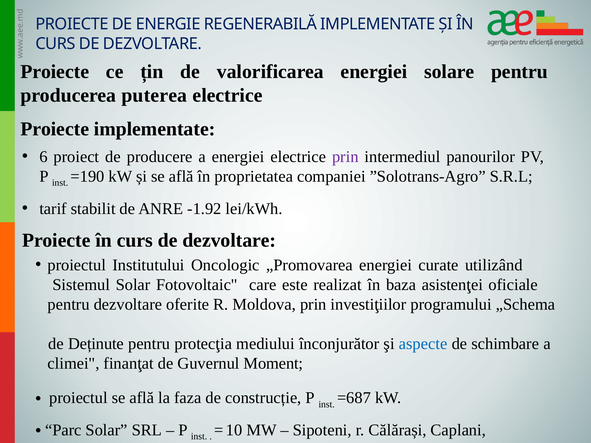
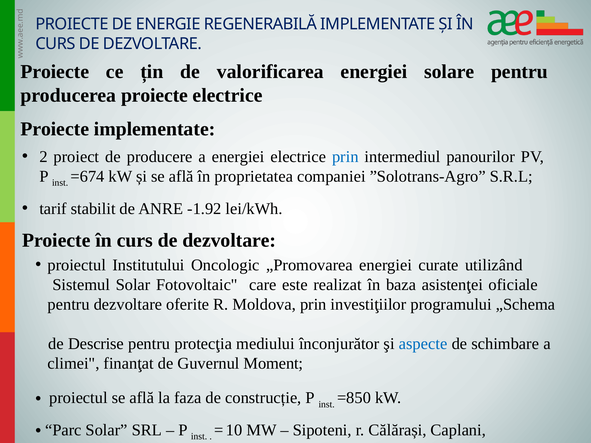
producerea puterea: puterea -> proiecte
6: 6 -> 2
prin at (345, 157) colour: purple -> blue
=190: =190 -> =674
Deținute: Deținute -> Descrise
=687: =687 -> =850
